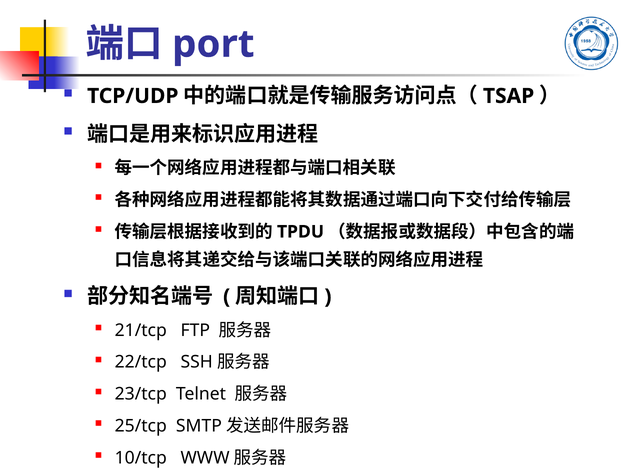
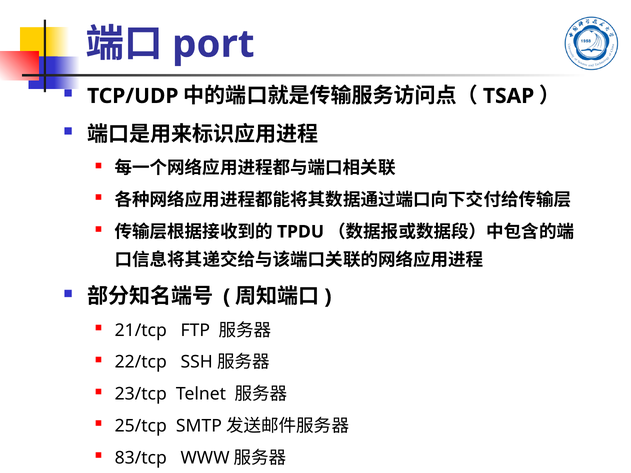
10/tcp: 10/tcp -> 83/tcp
